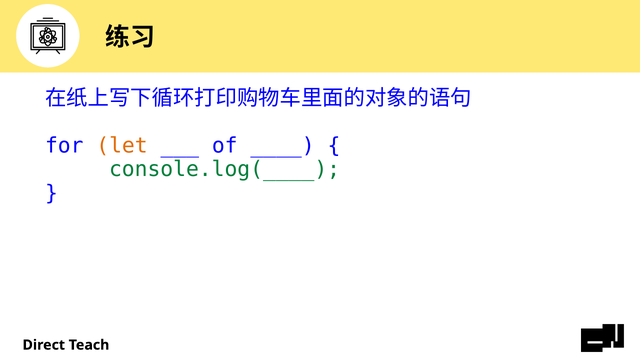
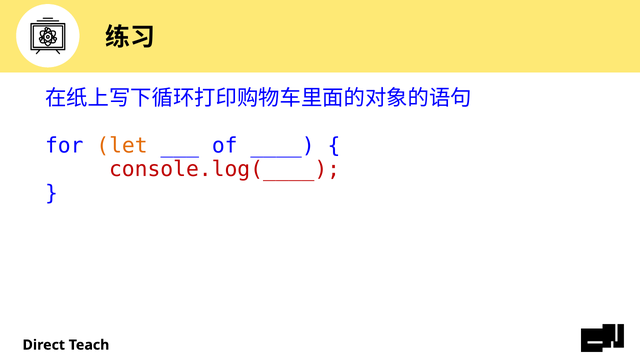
console.log(____ colour: green -> red
